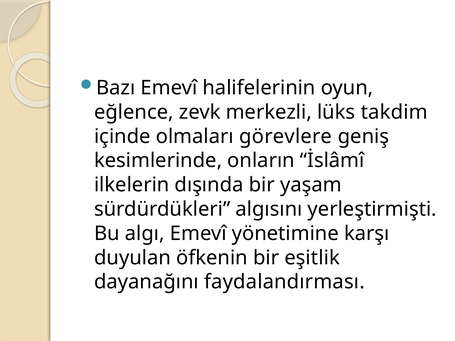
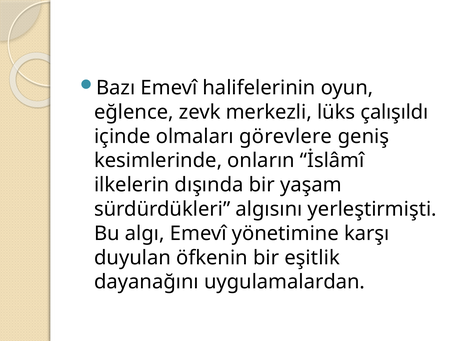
takdim: takdim -> çalışıldı
faydalandırması: faydalandırması -> uygulamalardan
